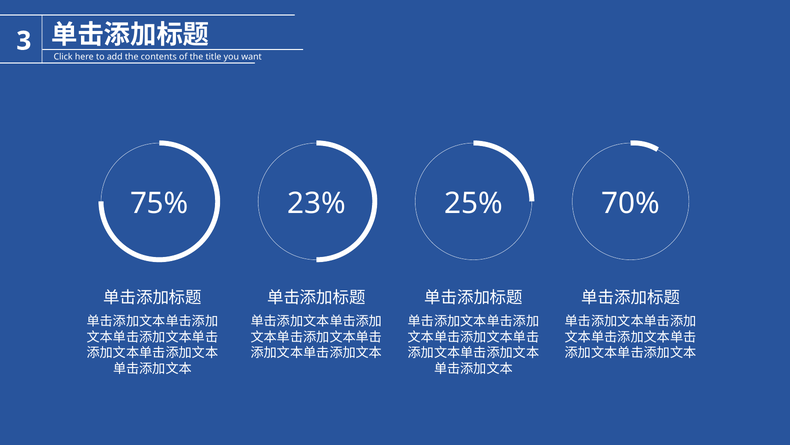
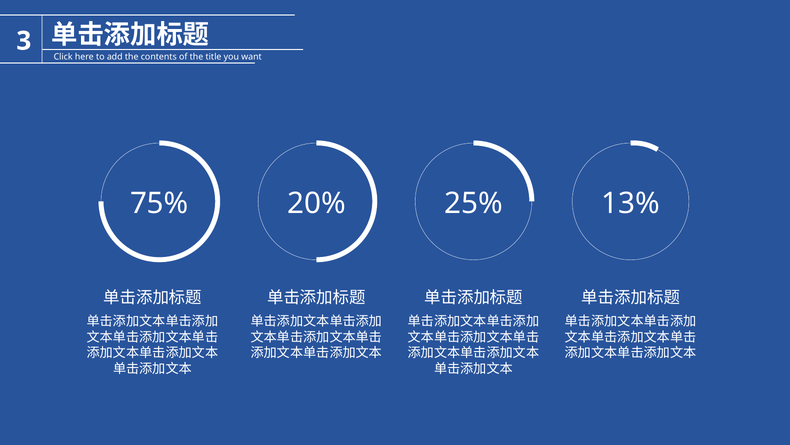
23%: 23% -> 20%
70%: 70% -> 13%
